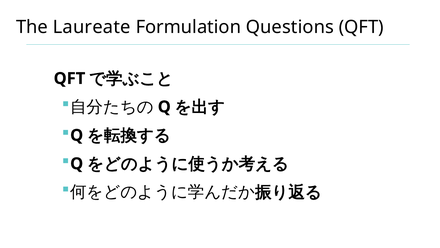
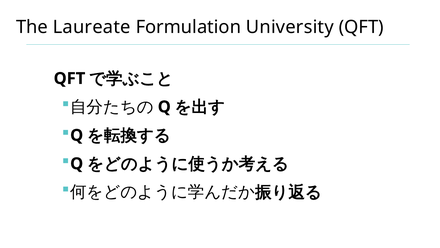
Questions: Questions -> University
